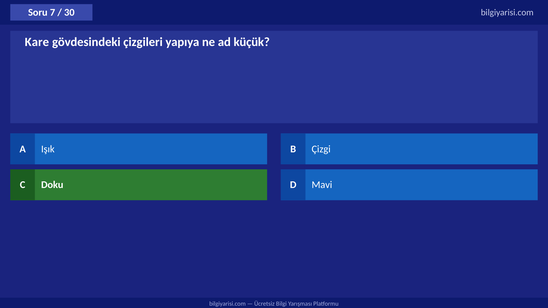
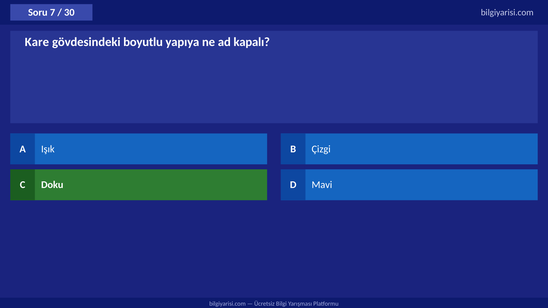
çizgileri: çizgileri -> boyutlu
küçük: küçük -> kapalı
